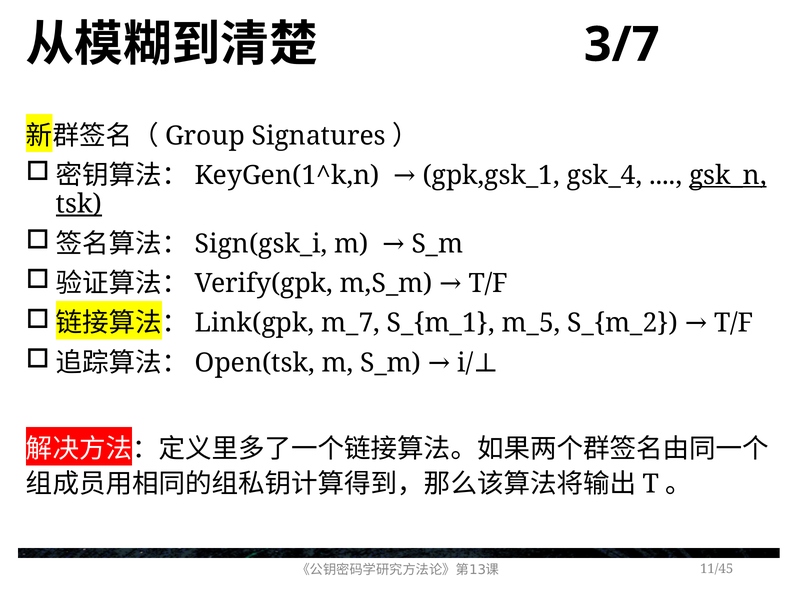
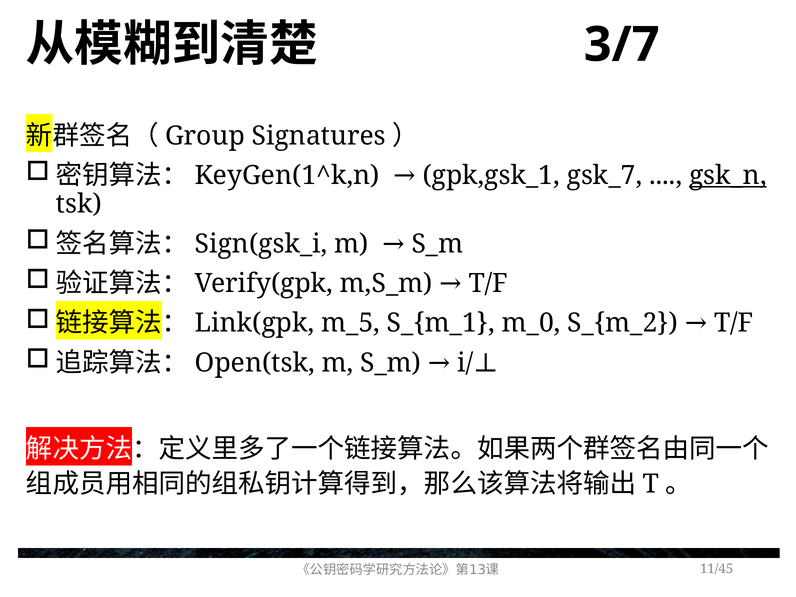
gsk_4: gsk_4 -> gsk_7
tsk underline: present -> none
m_7: m_7 -> m_5
m_5: m_5 -> m_0
